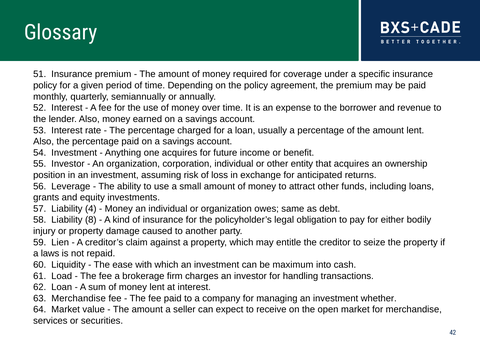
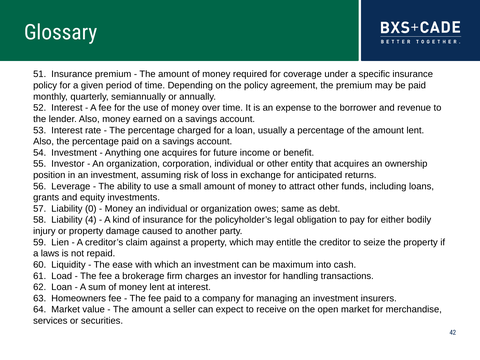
4: 4 -> 0
8: 8 -> 4
63 Merchandise: Merchandise -> Homeowners
whether: whether -> insurers
